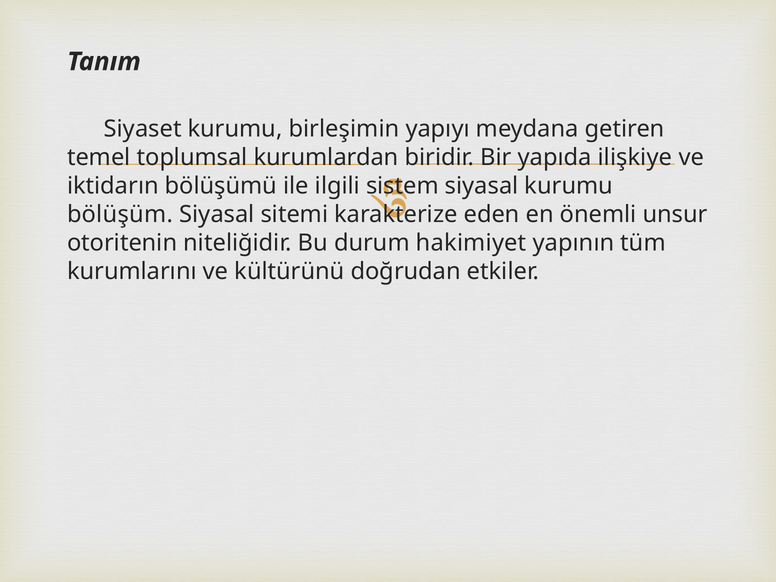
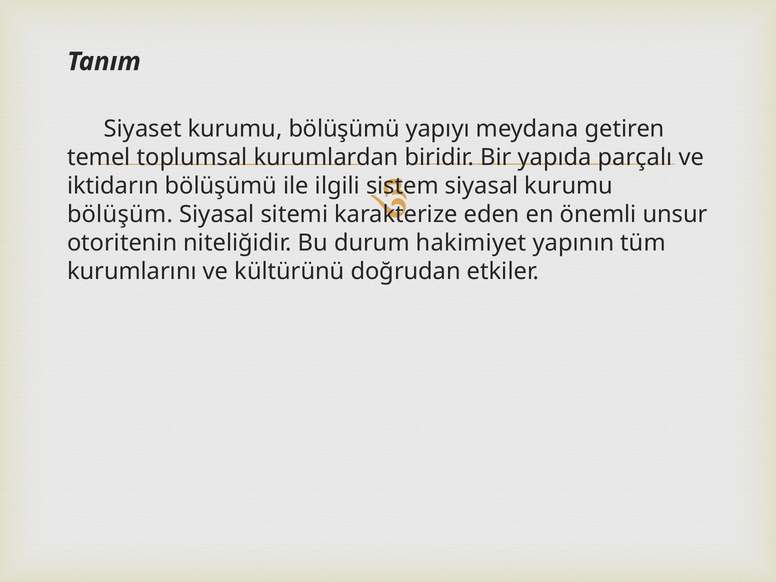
kurumu birleşimin: birleşimin -> bölüşümü
ilişkiye: ilişkiye -> parçalı
